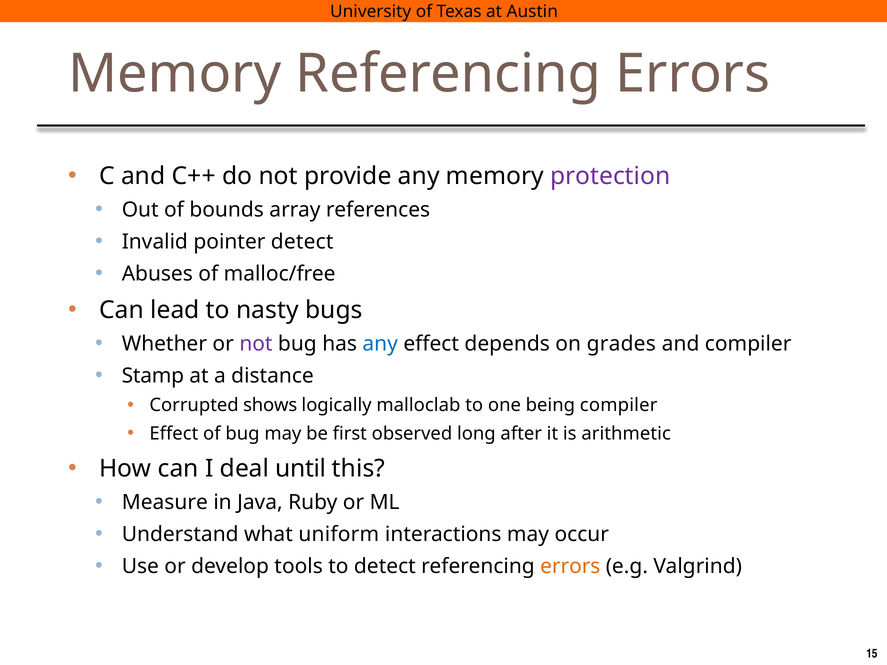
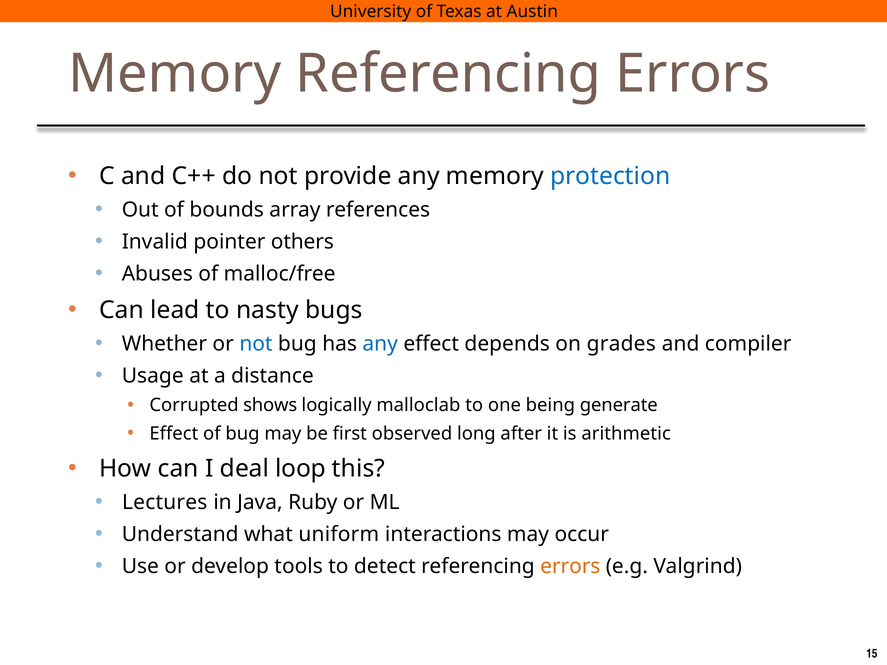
protection colour: purple -> blue
pointer detect: detect -> others
not at (256, 344) colour: purple -> blue
Stamp: Stamp -> Usage
being compiler: compiler -> generate
until: until -> loop
Measure: Measure -> Lectures
